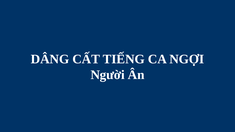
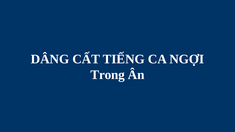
Người: Người -> Trong
